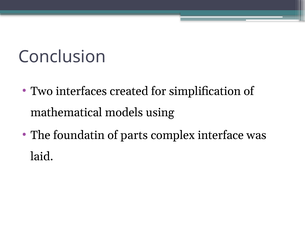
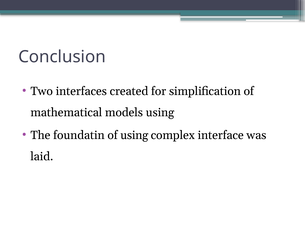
of parts: parts -> using
